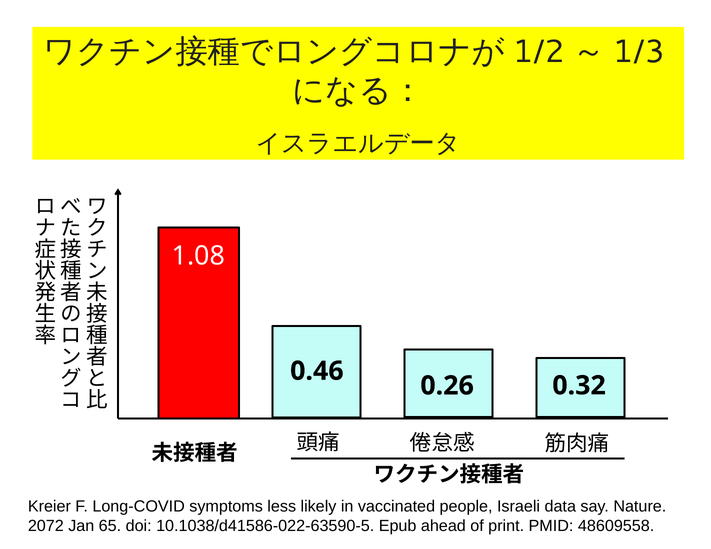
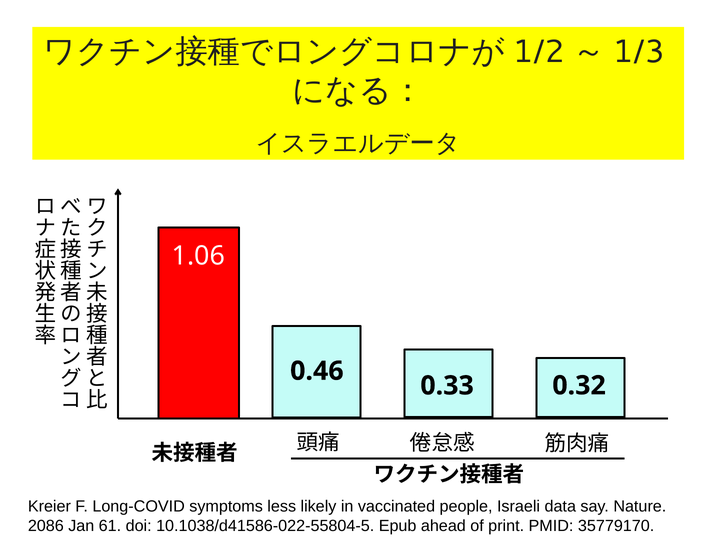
1.08: 1.08 -> 1.06
0.26: 0.26 -> 0.33
2072: 2072 -> 2086
65: 65 -> 61
10.1038/d41586-022-63590-5: 10.1038/d41586-022-63590-5 -> 10.1038/d41586-022-55804-5
48609558: 48609558 -> 35779170
